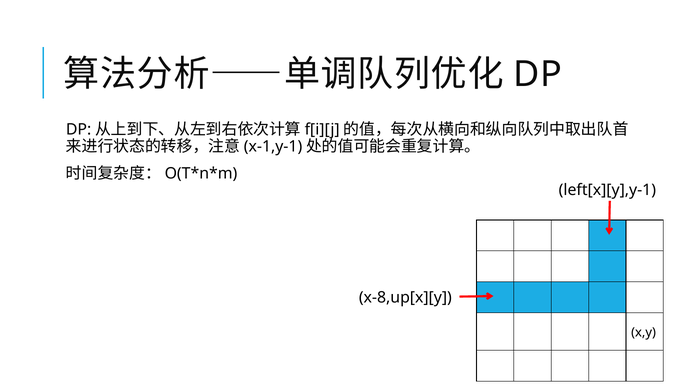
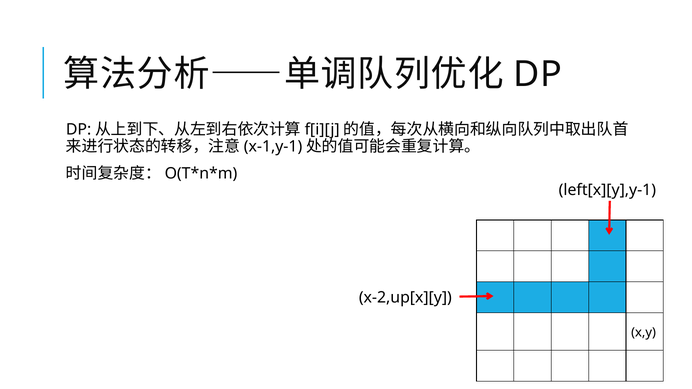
x-8,up[x][y: x-8,up[x][y -> x-2,up[x][y
